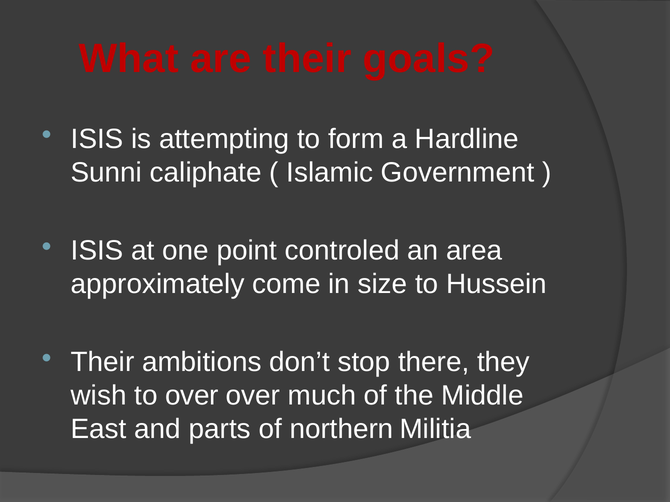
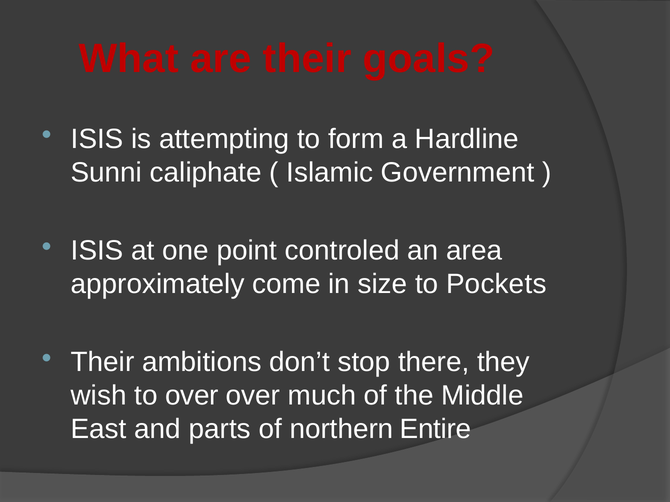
Hussein: Hussein -> Pockets
Militia: Militia -> Entire
